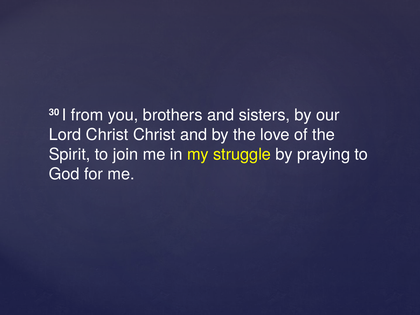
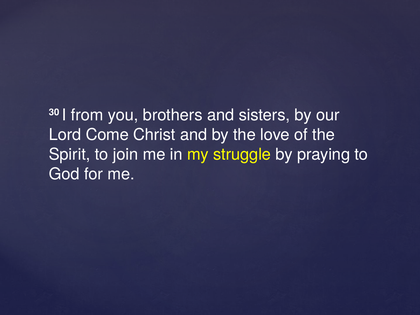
Lord Christ: Christ -> Come
